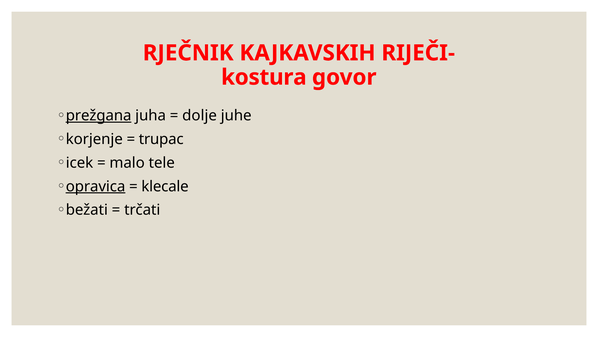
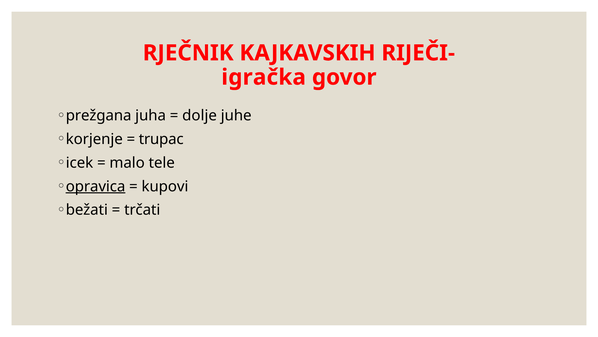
kostura: kostura -> igračka
prežgana underline: present -> none
klecale: klecale -> kupovi
